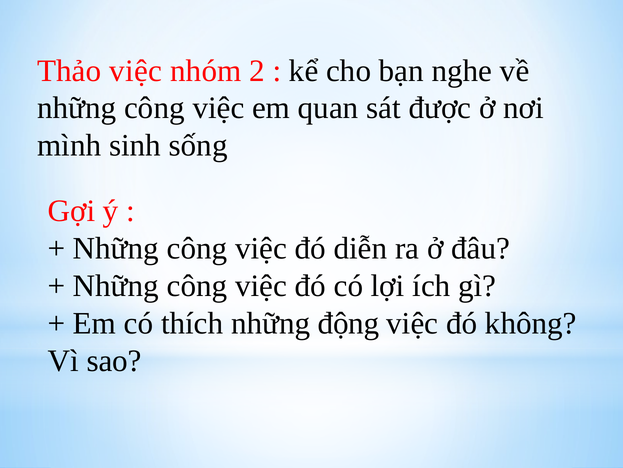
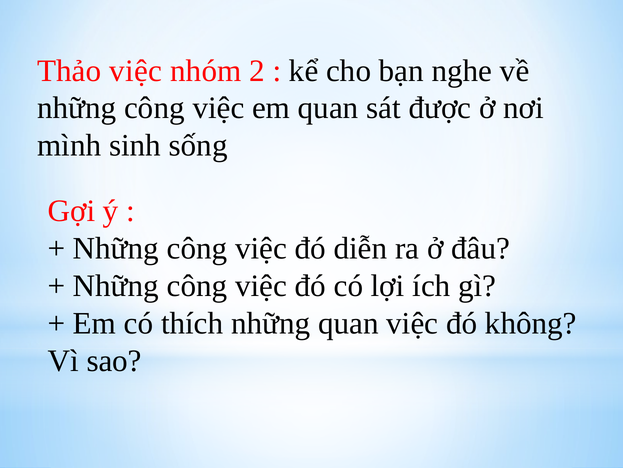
những động: động -> quan
